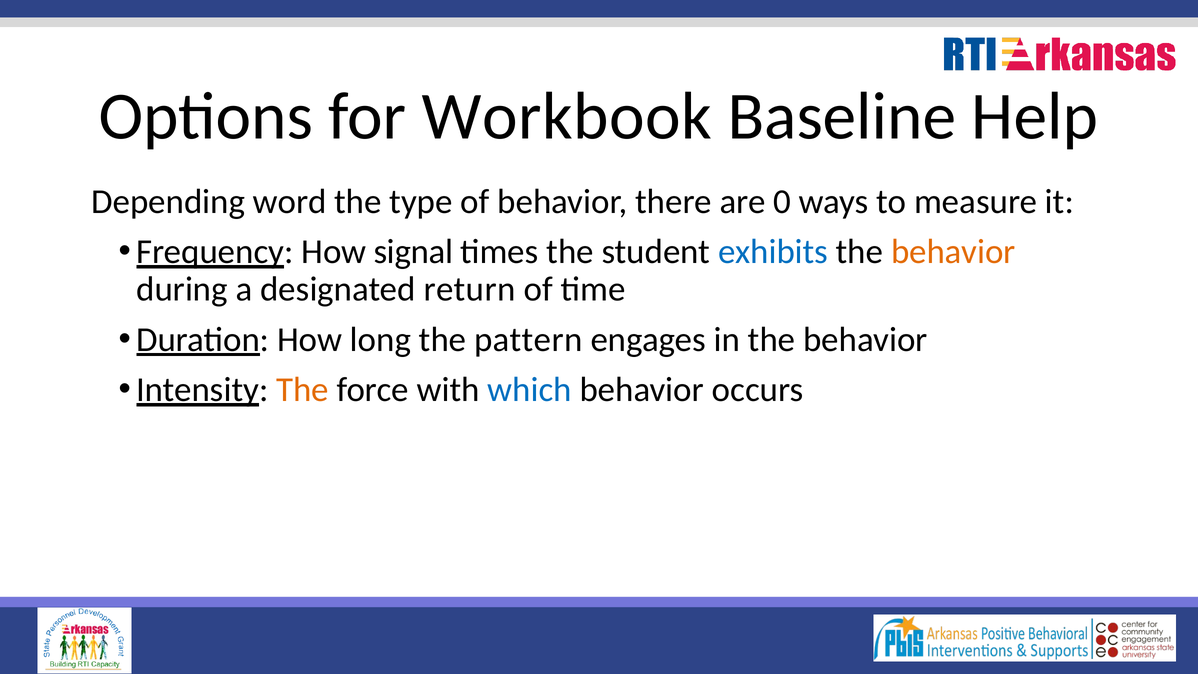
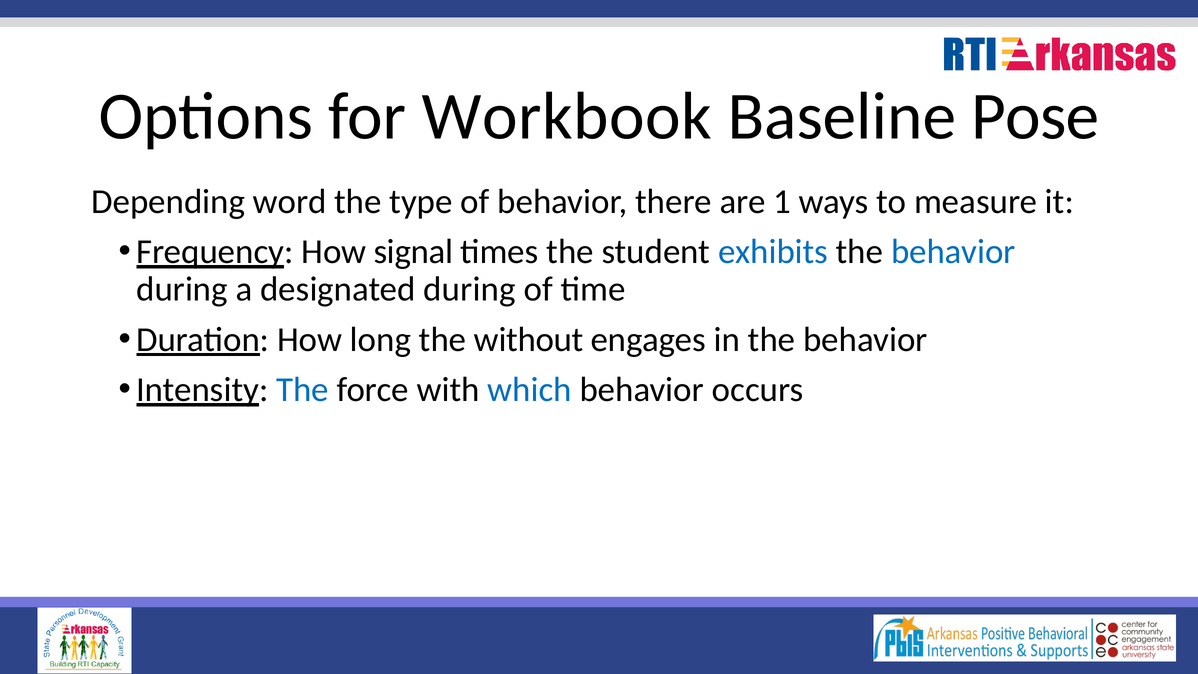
Help: Help -> Pose
0: 0 -> 1
behavior at (953, 252) colour: orange -> blue
designated return: return -> during
pattern: pattern -> without
The at (303, 390) colour: orange -> blue
